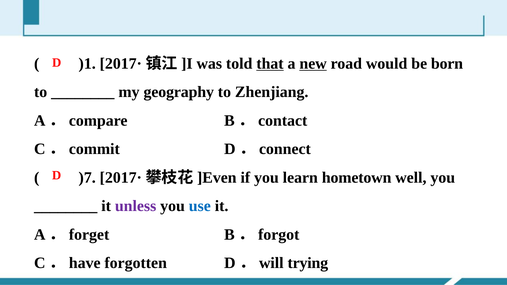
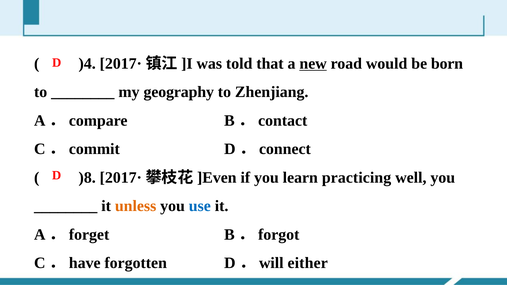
)1: )1 -> )4
that underline: present -> none
)7: )7 -> )8
hometown: hometown -> practicing
unless colour: purple -> orange
trying: trying -> either
